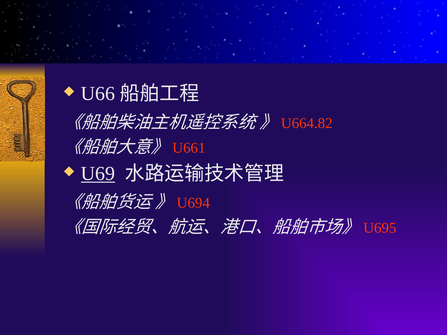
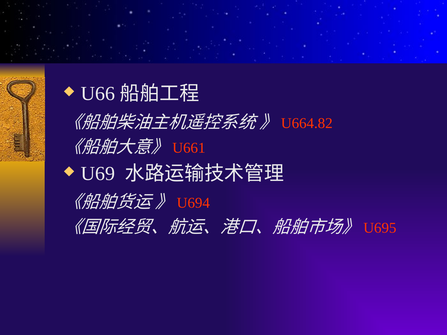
U69 underline: present -> none
